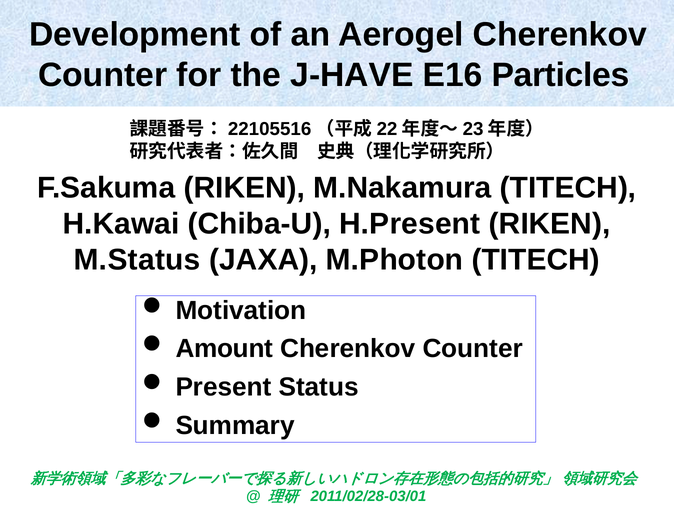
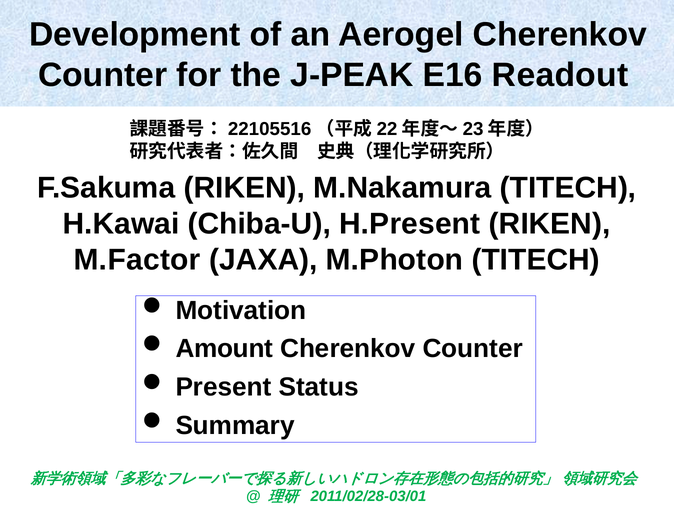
J-HAVE: J-HAVE -> J-PEAK
Particles: Particles -> Readout
M.Status: M.Status -> M.Factor
